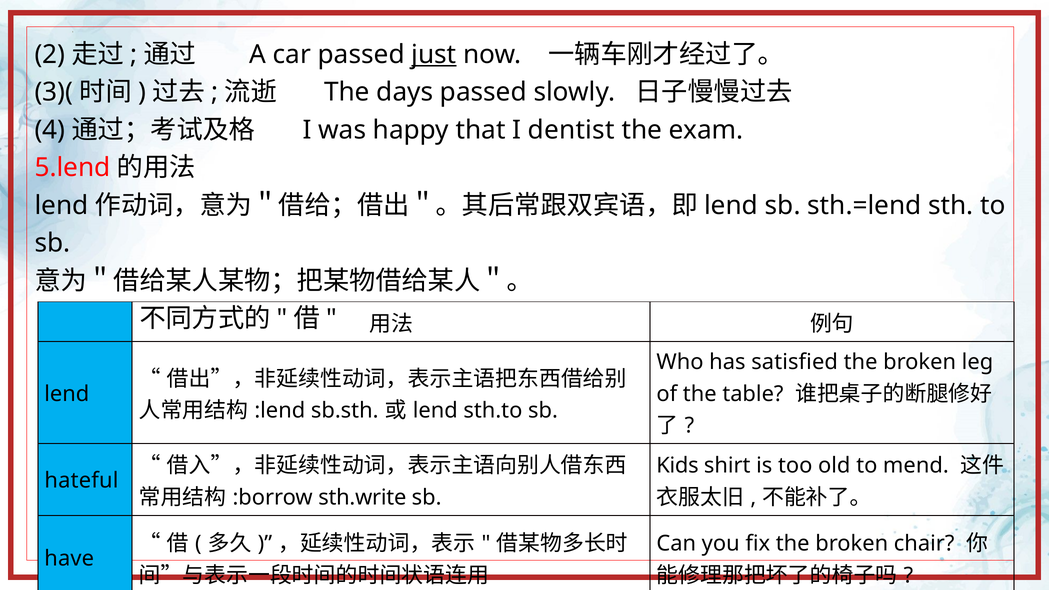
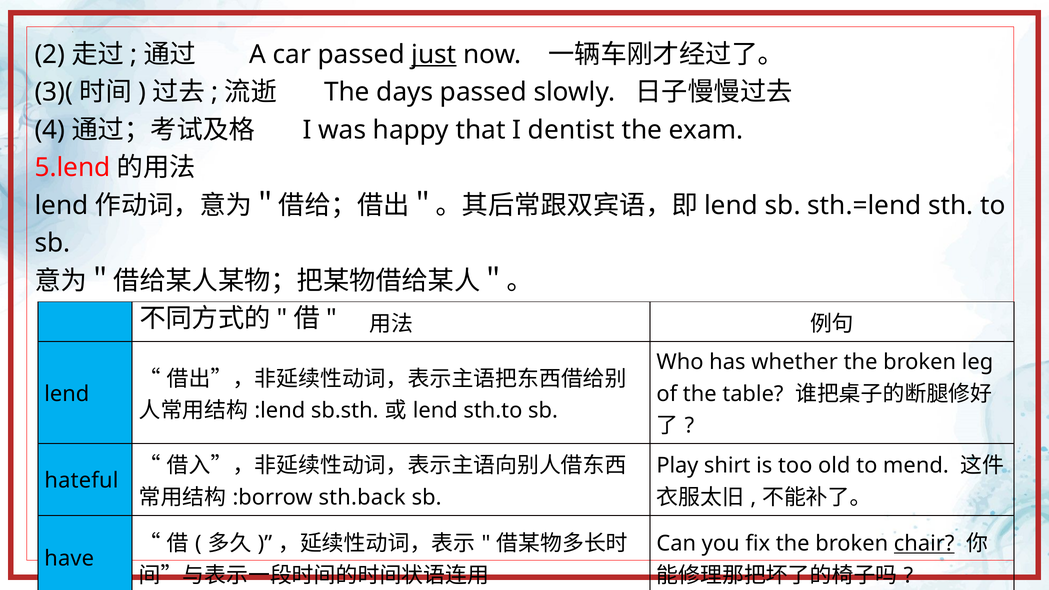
satisfied: satisfied -> whether
Kids: Kids -> Play
sth.write: sth.write -> sth.back
chair underline: none -> present
